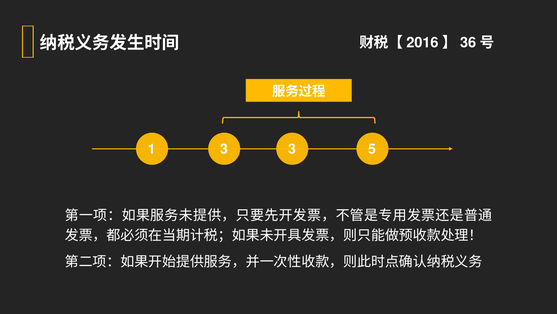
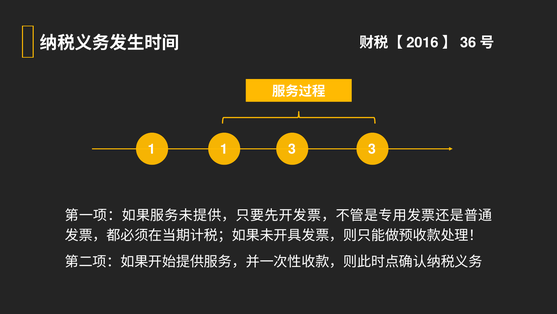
1 3: 3 -> 1
3 5: 5 -> 3
